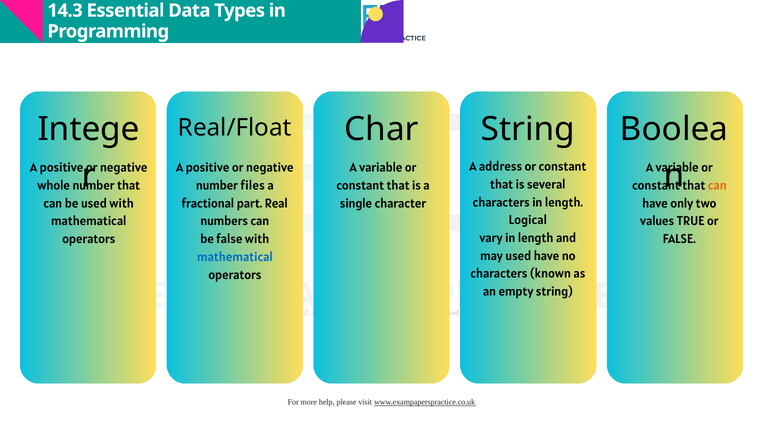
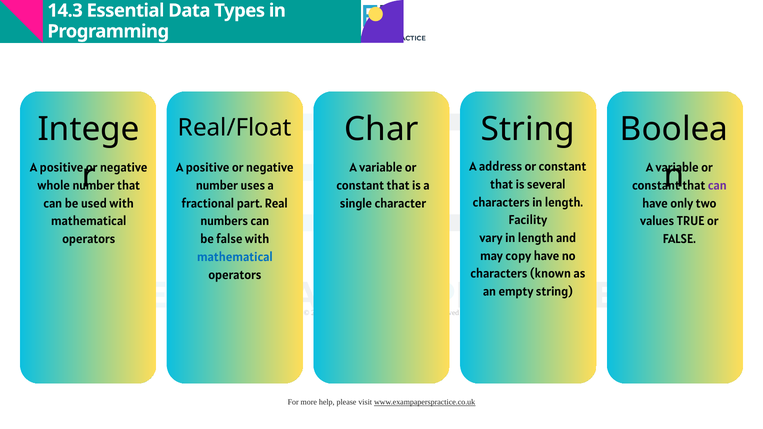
files: files -> uses
can at (717, 186) colour: orange -> purple
Logical: Logical -> Facility
may used: used -> copy
